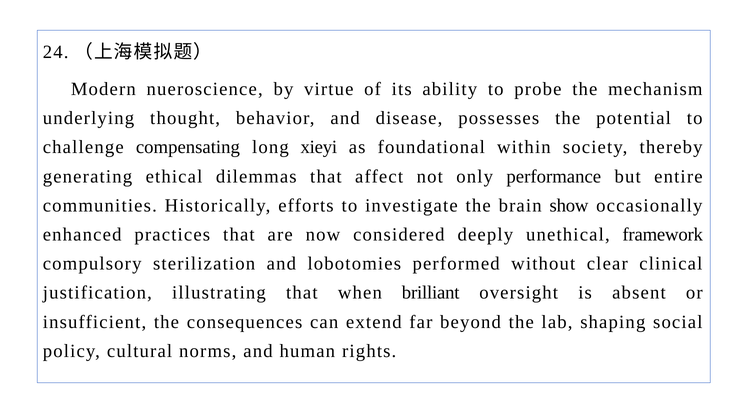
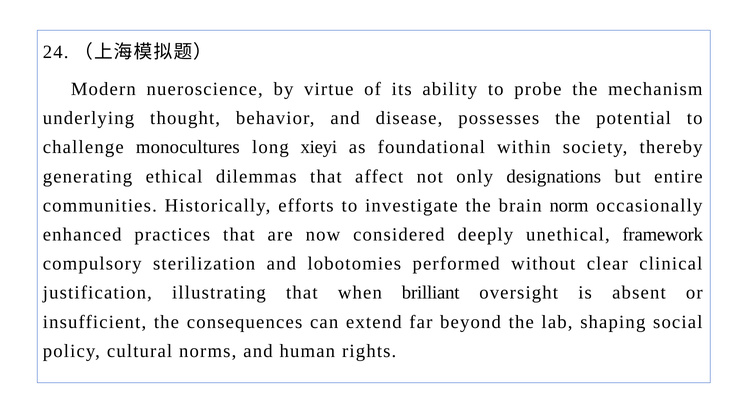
compensating: compensating -> monocultures
performance: performance -> designations
show: show -> norm
